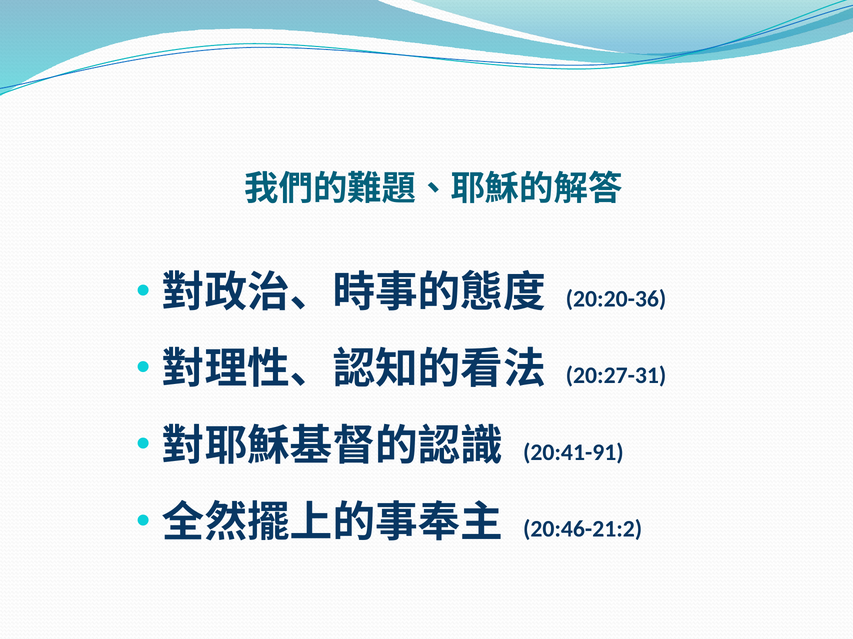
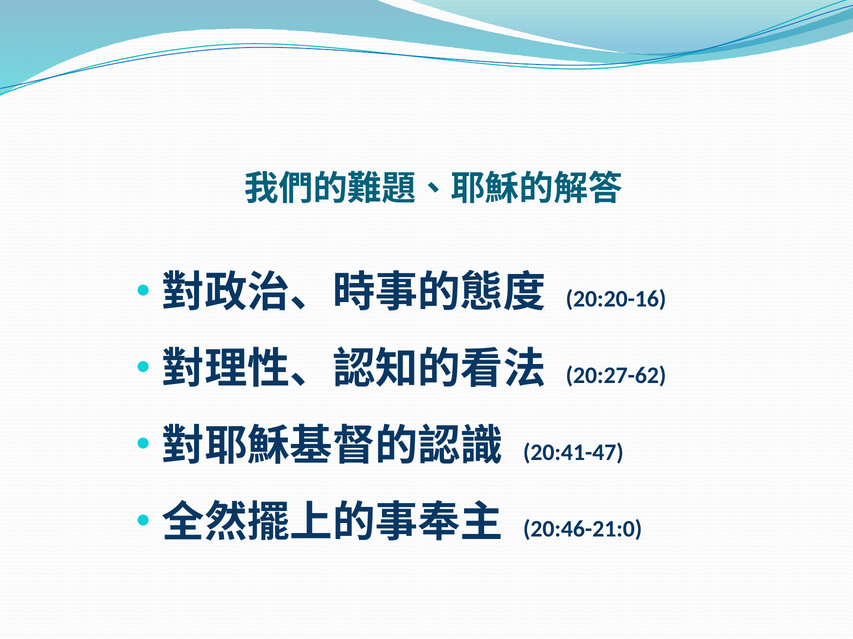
20:20-36: 20:20-36 -> 20:20-16
20:27-31: 20:27-31 -> 20:27-62
20:41-91: 20:41-91 -> 20:41-47
20:46-21:2: 20:46-21:2 -> 20:46-21:0
